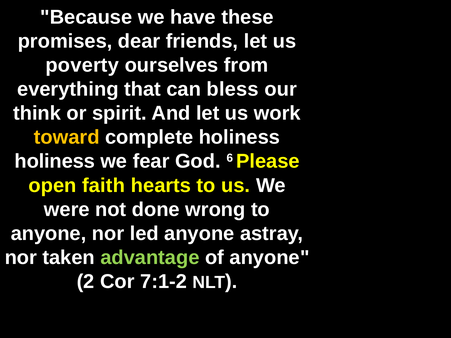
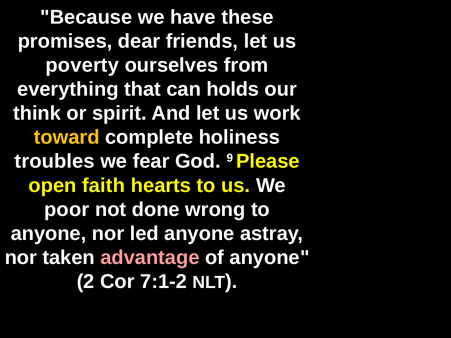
bless: bless -> holds
holiness at (55, 161): holiness -> troubles
6: 6 -> 9
were: were -> poor
advantage colour: light green -> pink
